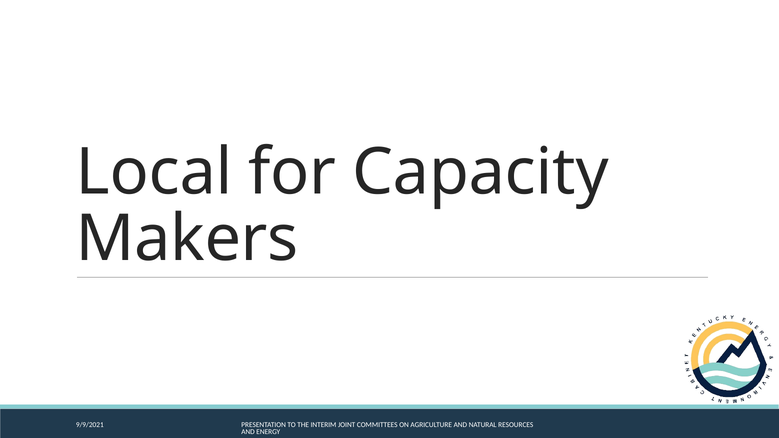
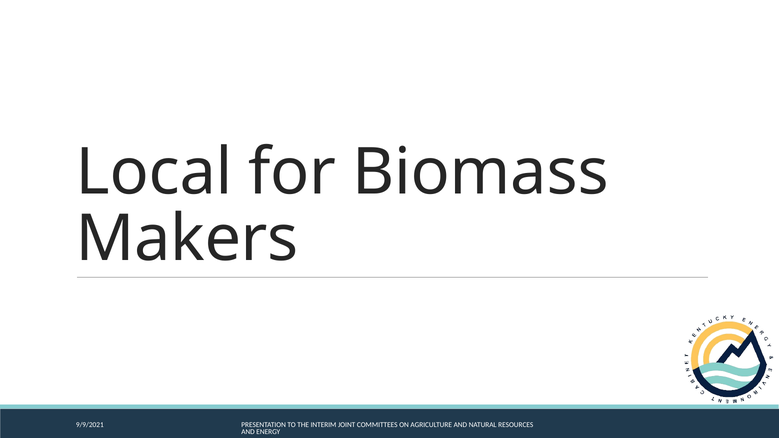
Capacity: Capacity -> Biomass
